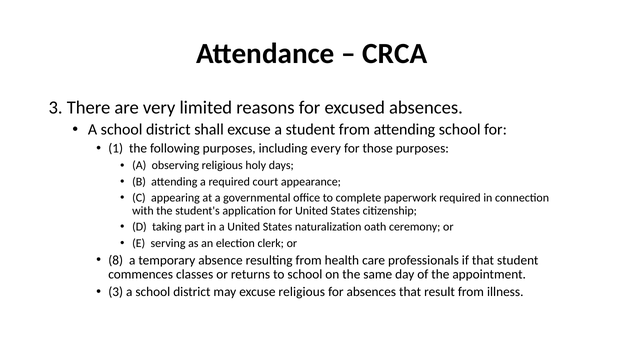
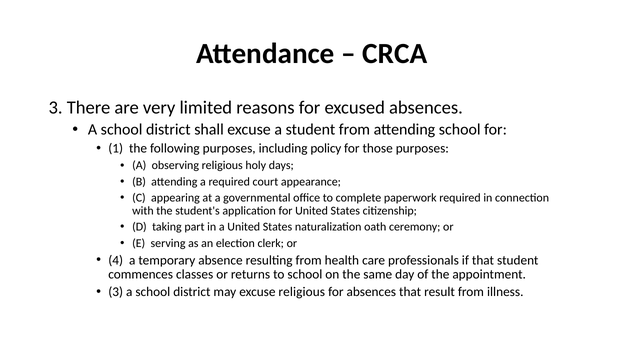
every: every -> policy
8: 8 -> 4
